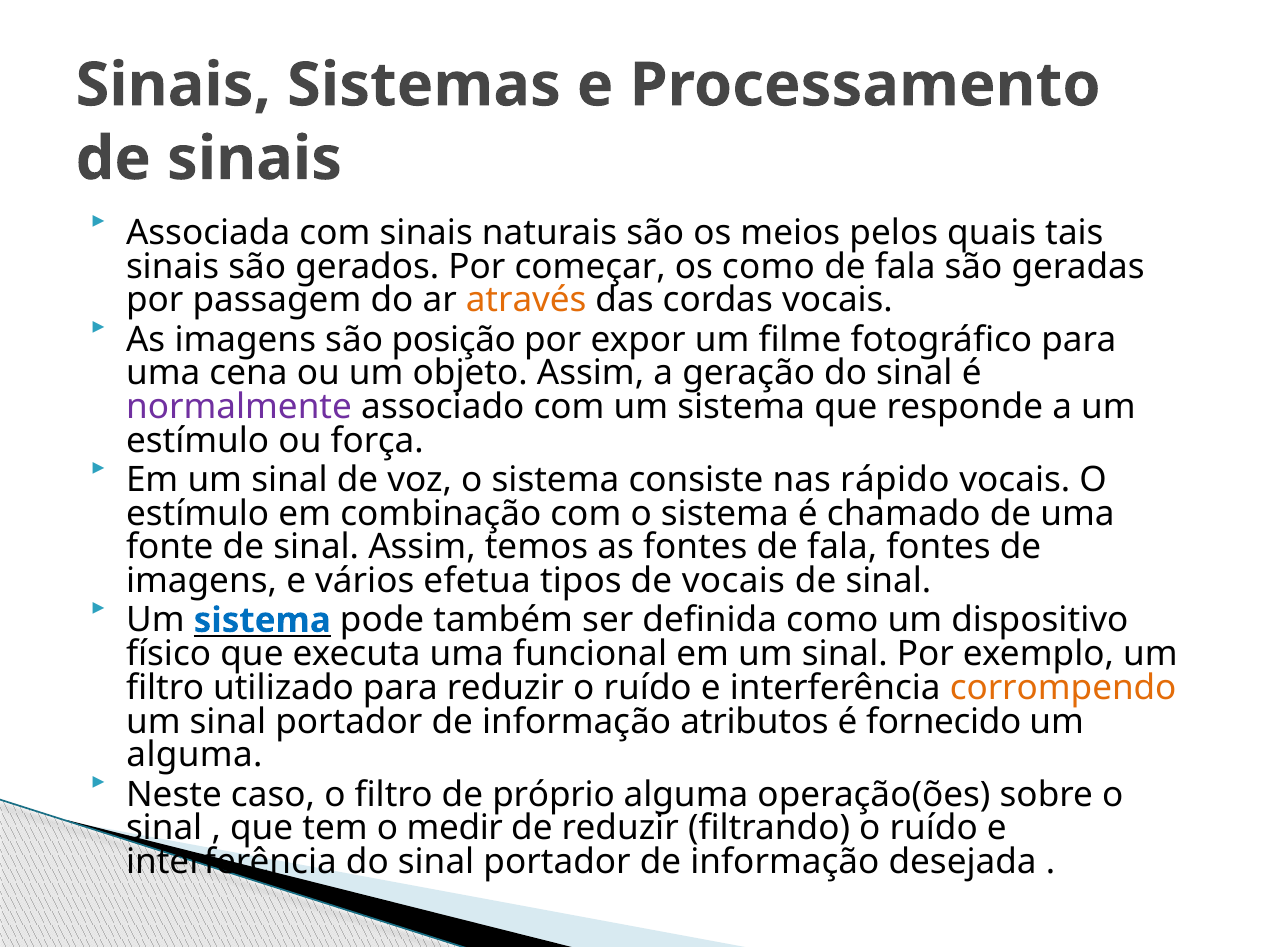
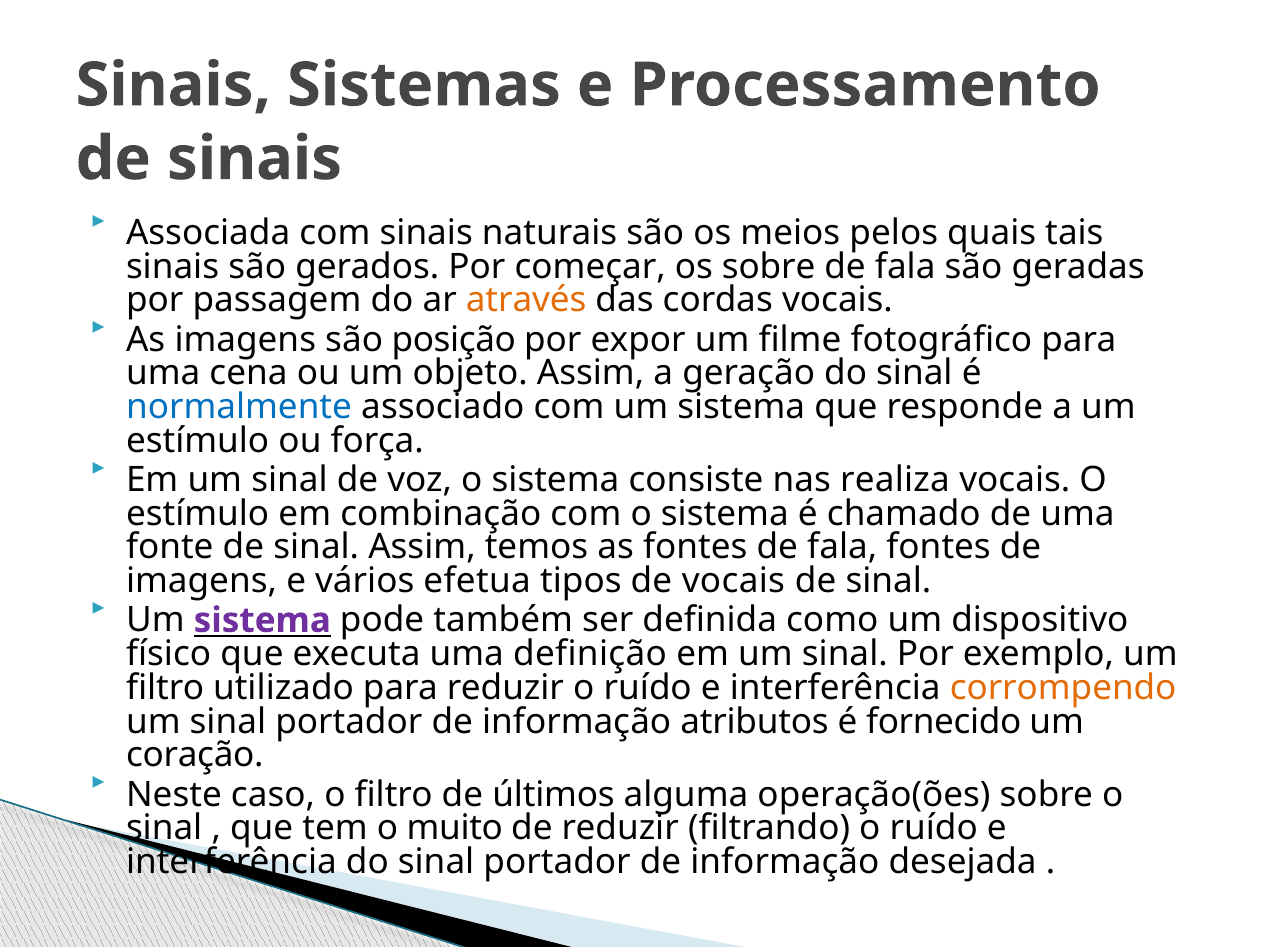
os como: como -> sobre
normalmente colour: purple -> blue
rápido: rápido -> realiza
sistema at (262, 621) colour: blue -> purple
funcional: funcional -> definição
alguma at (195, 755): alguma -> coração
próprio: próprio -> últimos
medir: medir -> muito
